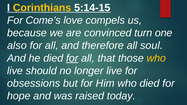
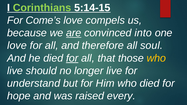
Corinthians colour: yellow -> light green
are underline: none -> present
turn: turn -> into
also at (17, 46): also -> love
obsessions: obsessions -> understand
today: today -> every
